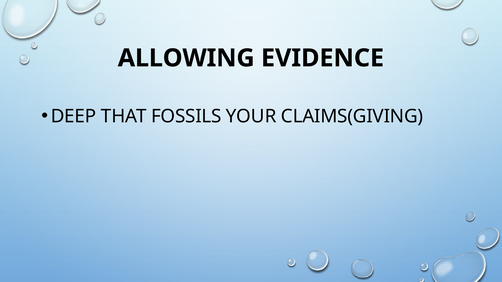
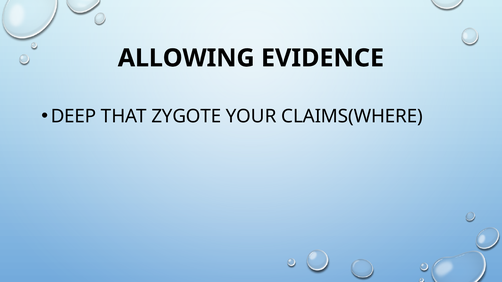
FOSSILS: FOSSILS -> ZYGOTE
CLAIMS(GIVING: CLAIMS(GIVING -> CLAIMS(WHERE
